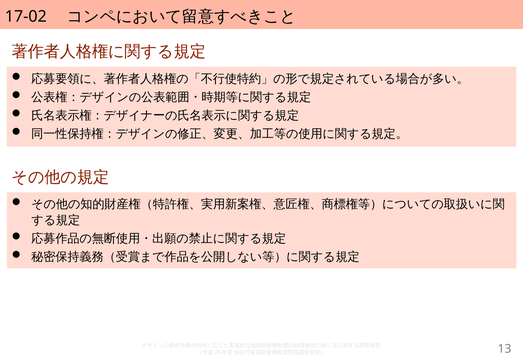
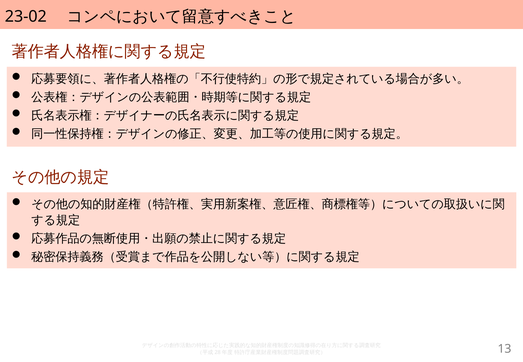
17-02: 17-02 -> 23-02
